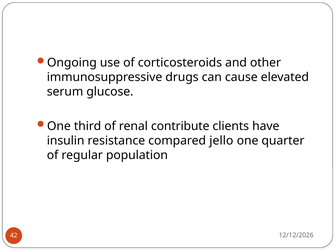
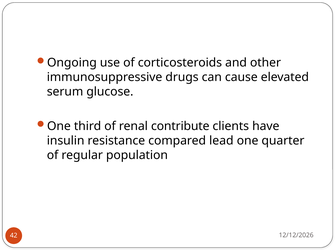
jello: jello -> lead
